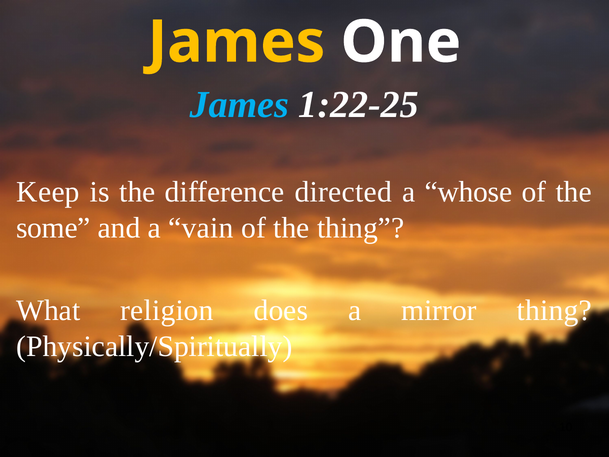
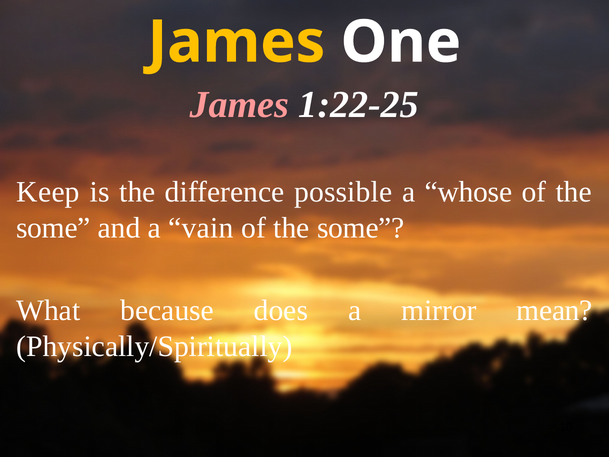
James at (239, 105) colour: light blue -> pink
directed: directed -> possible
thing at (361, 228): thing -> some
religion: religion -> because
mirror thing: thing -> mean
